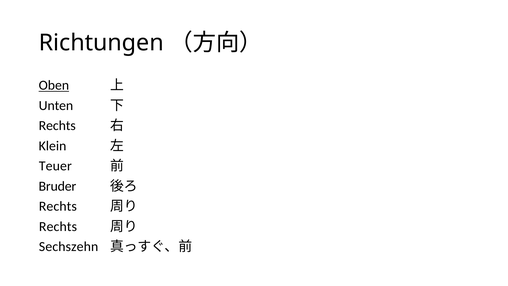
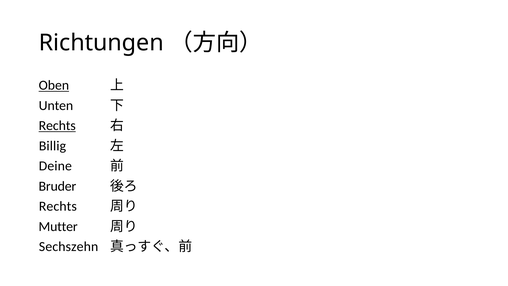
Rechts at (57, 126) underline: none -> present
Klein: Klein -> Billig
Teuer: Teuer -> Deine
Rechts at (58, 226): Rechts -> Mutter
